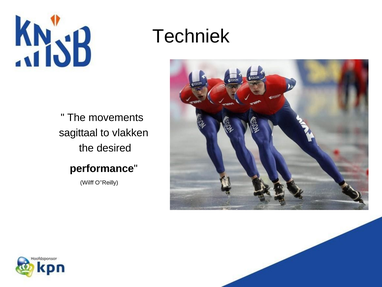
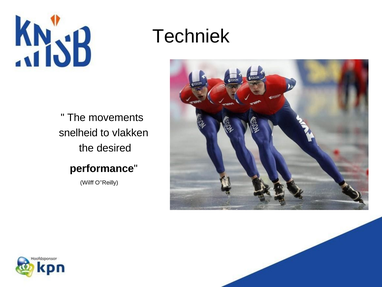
sagittaal: sagittaal -> snelheid
